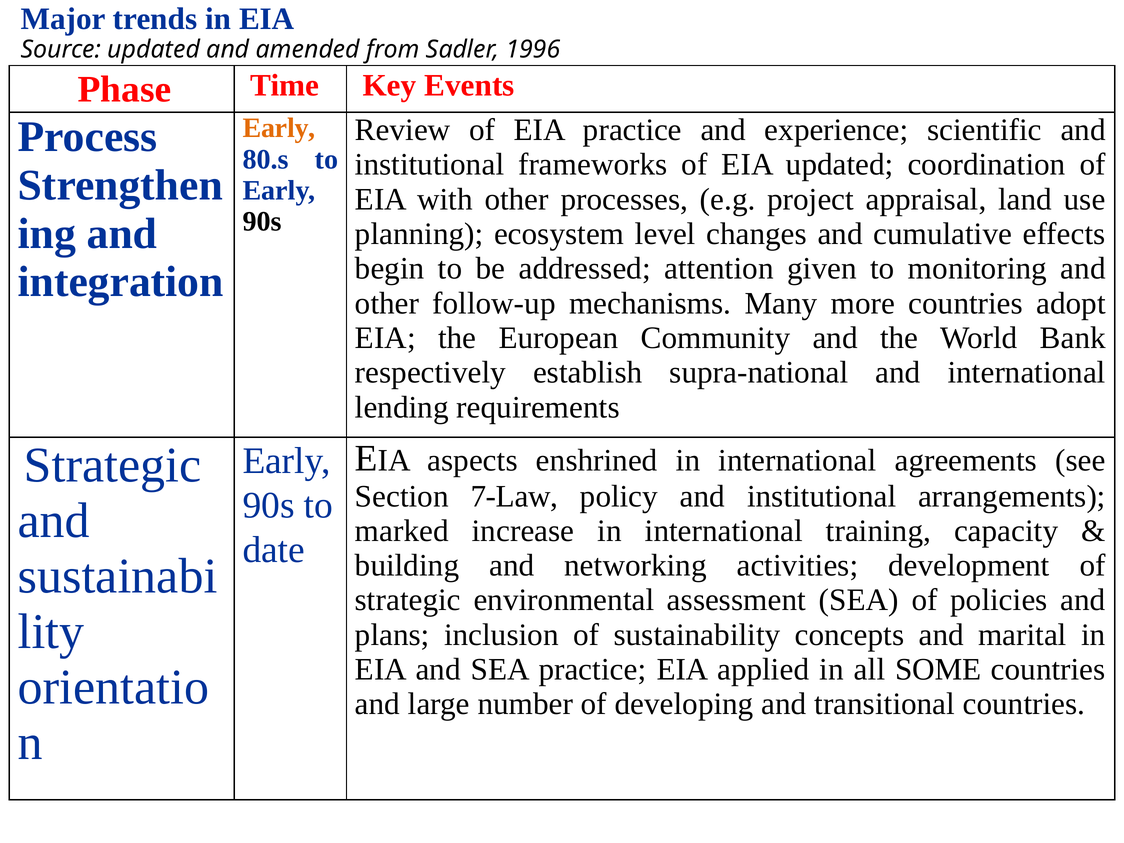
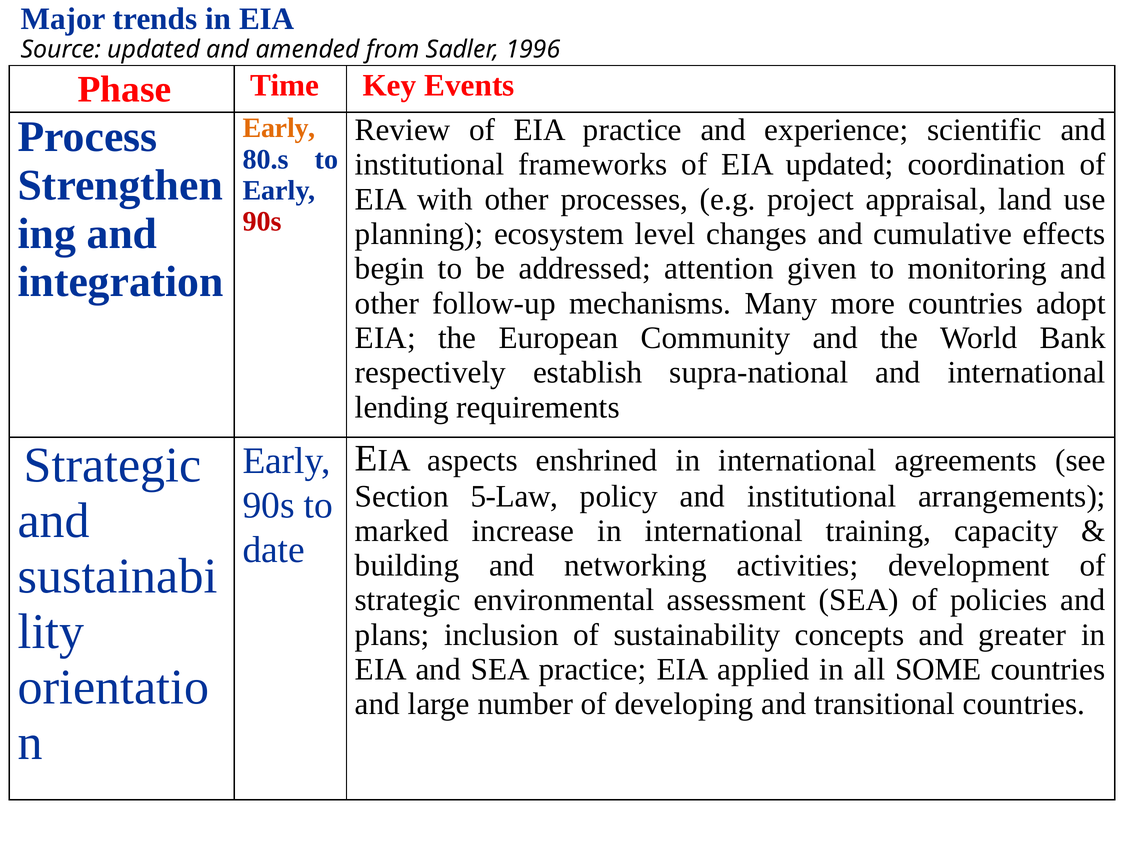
90s at (262, 222) colour: black -> red
7-Law: 7-Law -> 5-Law
marital: marital -> greater
